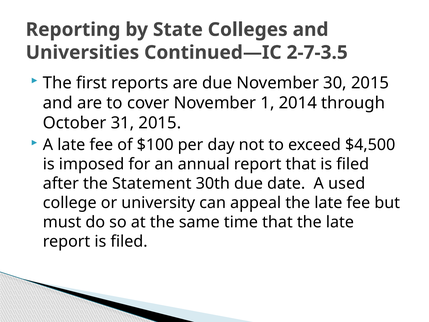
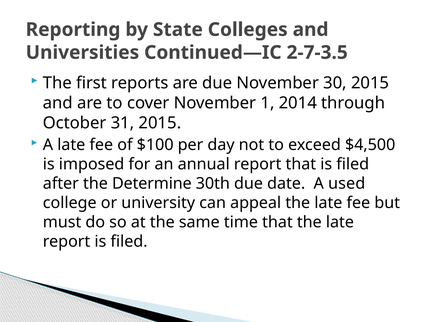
Statement: Statement -> Determine
